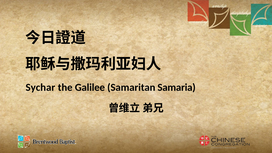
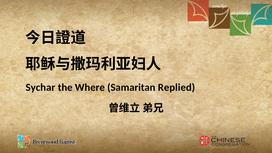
Galilee: Galilee -> Where
Samaria: Samaria -> Replied
